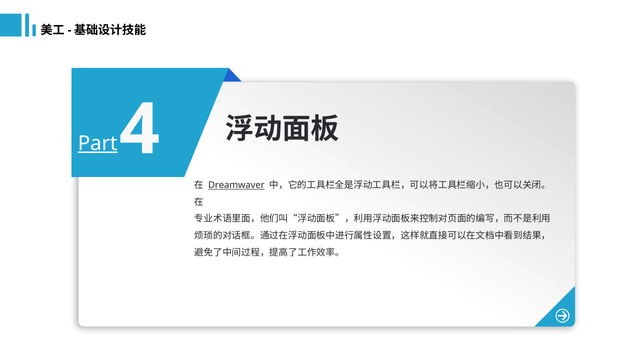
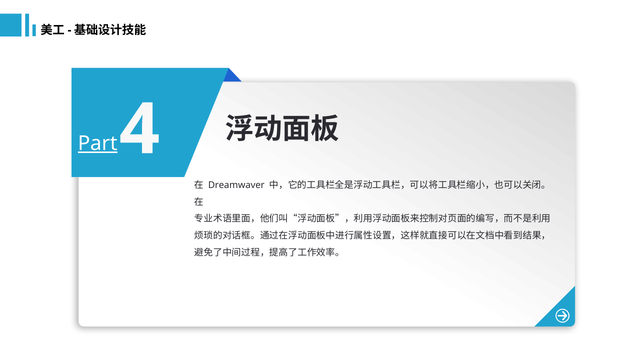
Dreamwaver underline: present -> none
